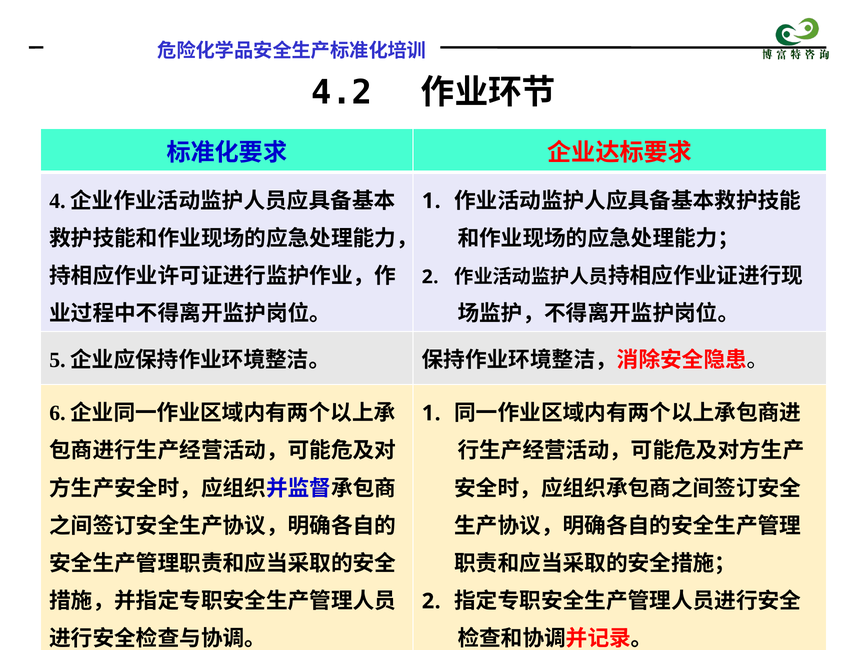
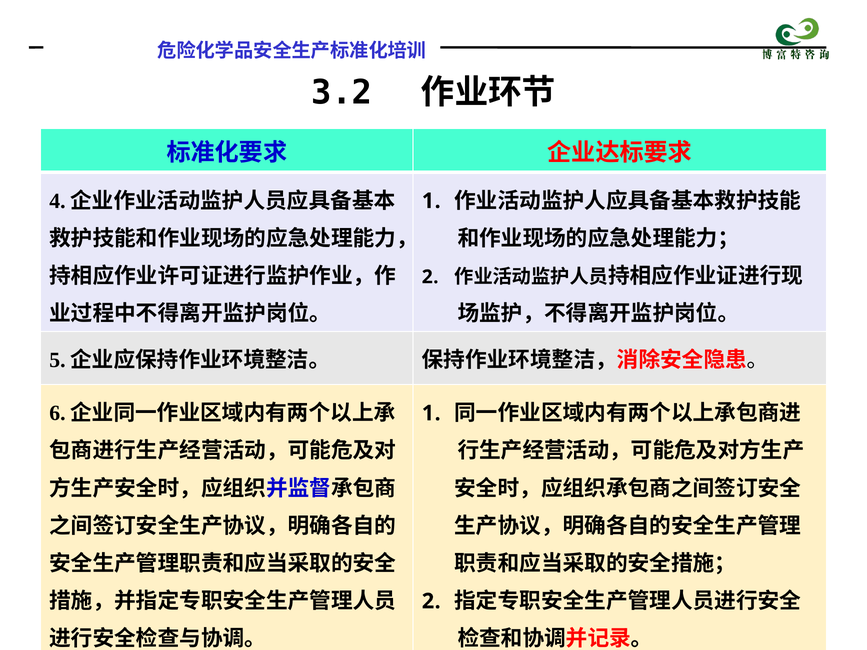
4.2: 4.2 -> 3.2
